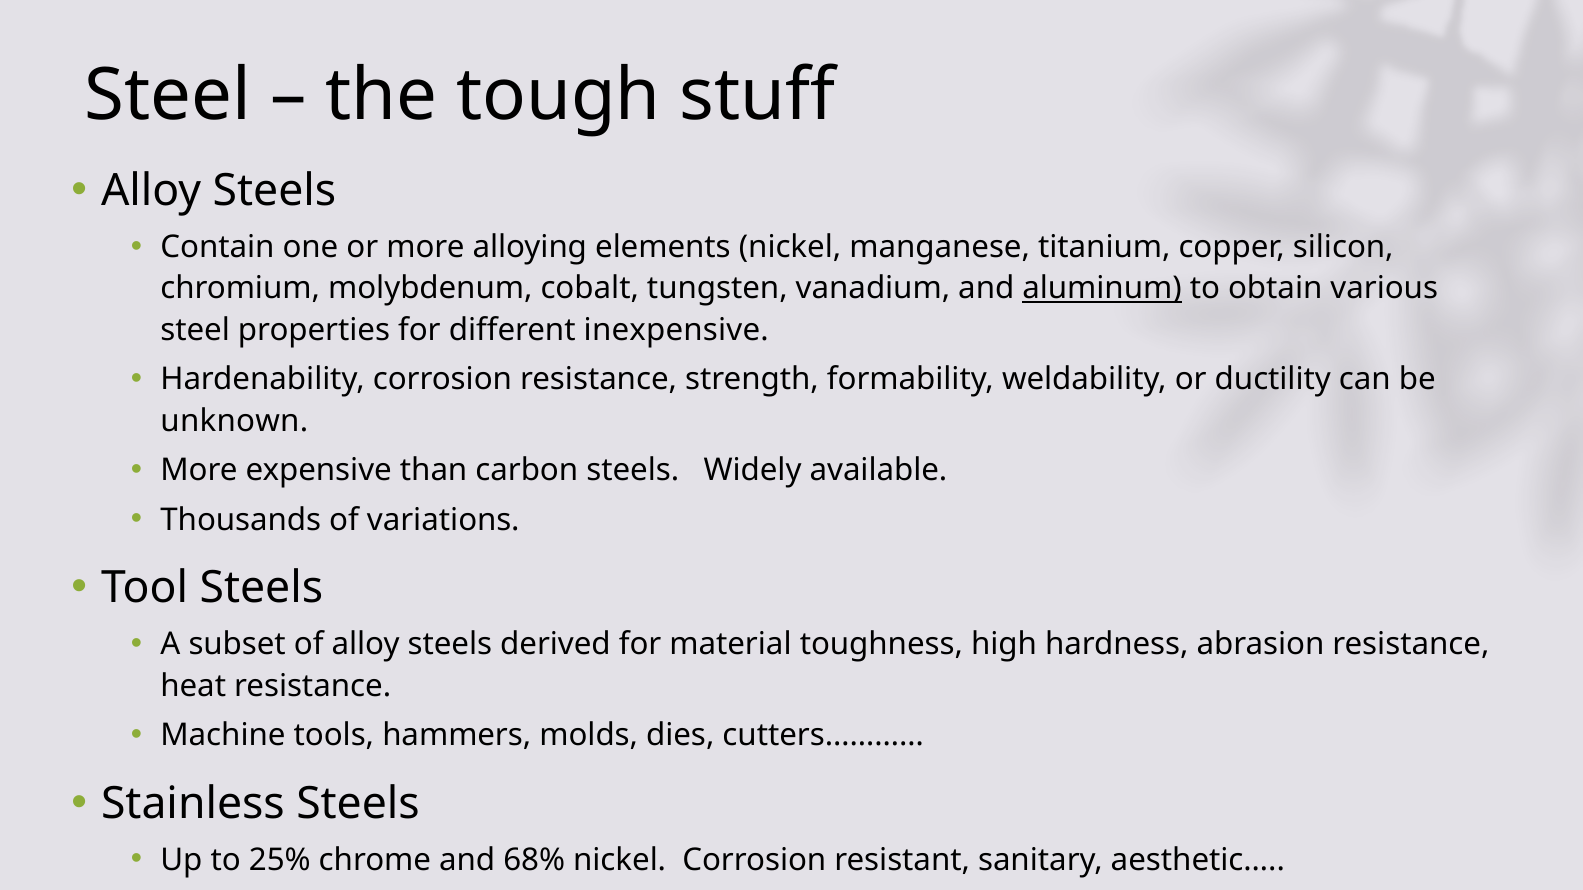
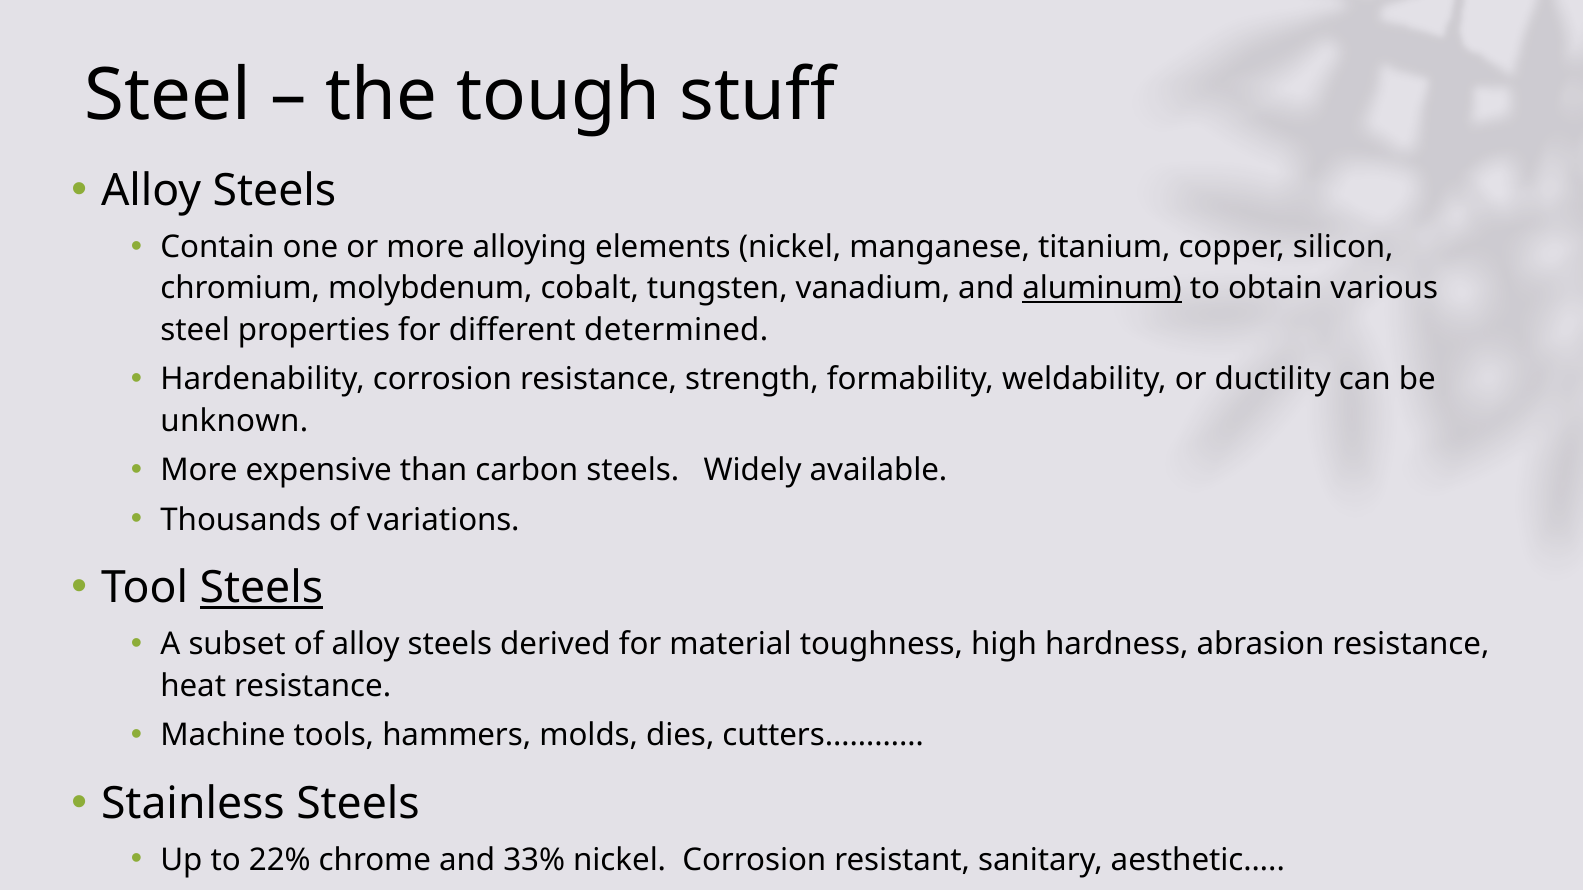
inexpensive: inexpensive -> determined
Steels at (261, 588) underline: none -> present
25%: 25% -> 22%
68%: 68% -> 33%
